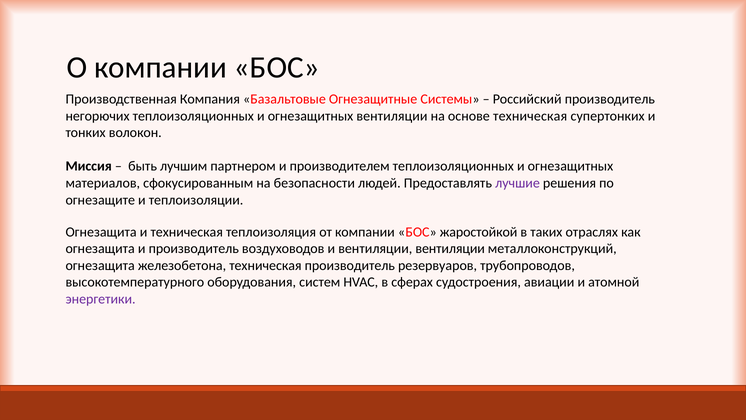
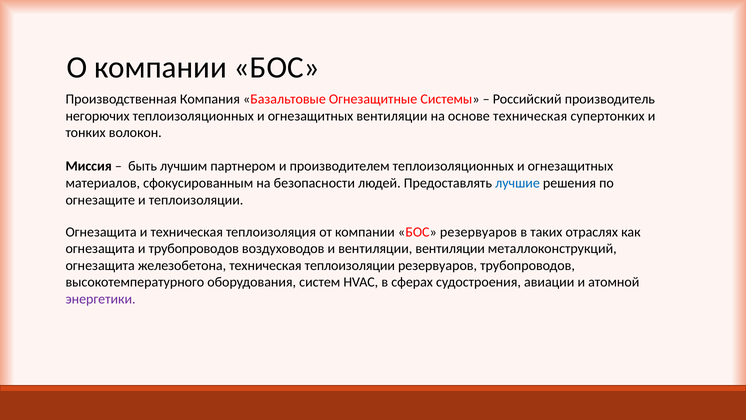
лучшие colour: purple -> blue
БОС жаростойкой: жаростойкой -> резервуаров
и производитель: производитель -> трубопроводов
техническая производитель: производитель -> теплоизоляции
